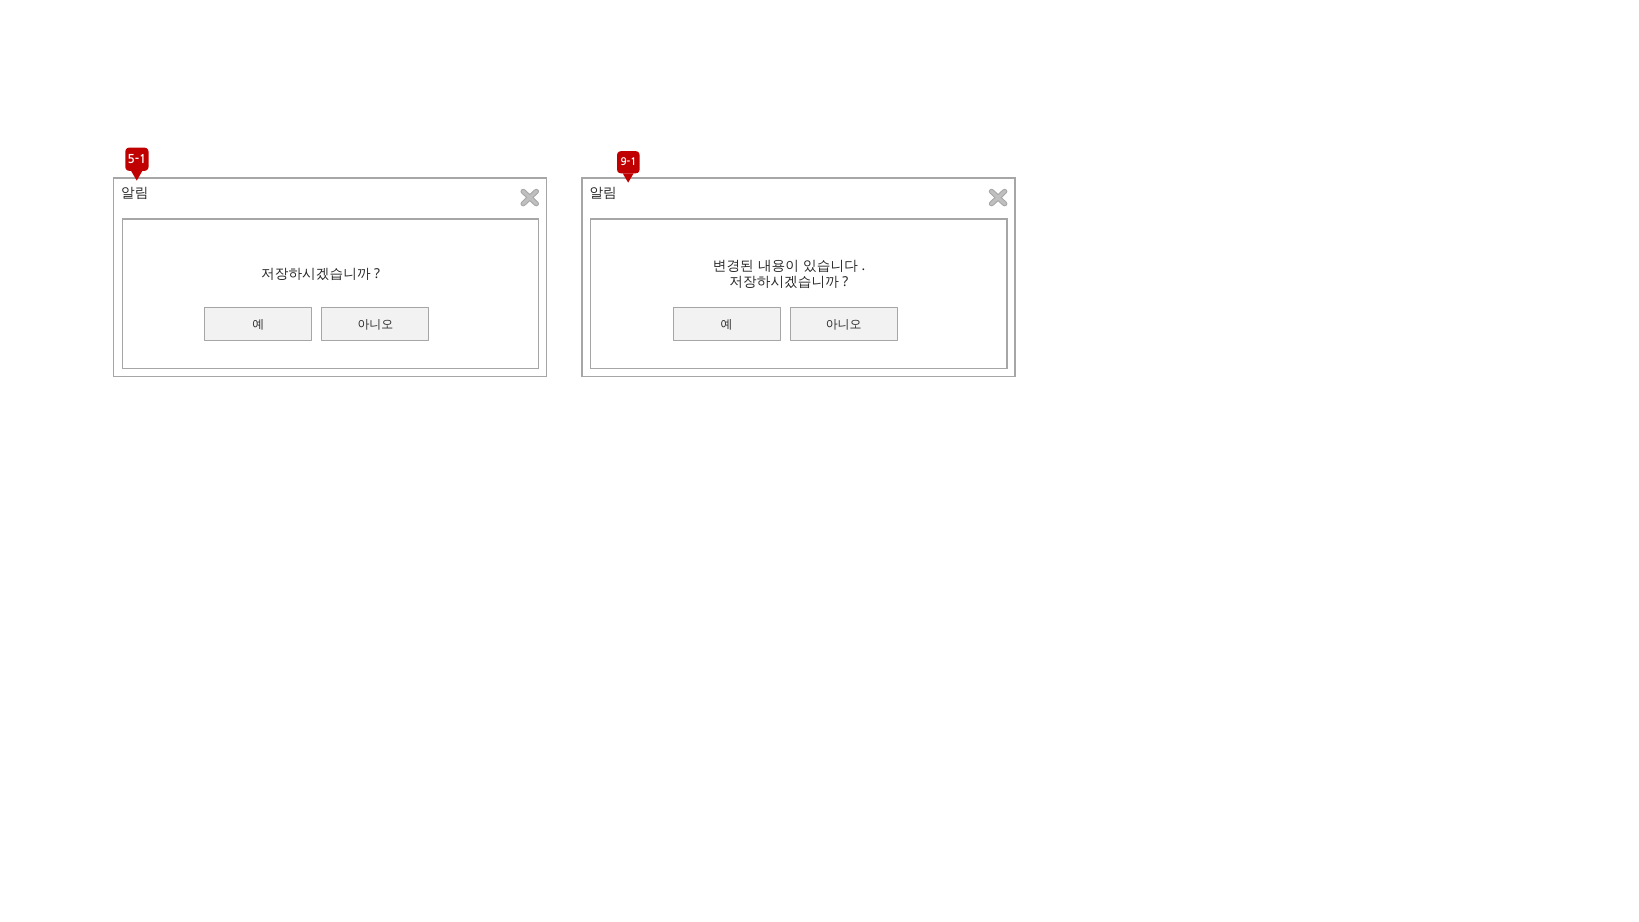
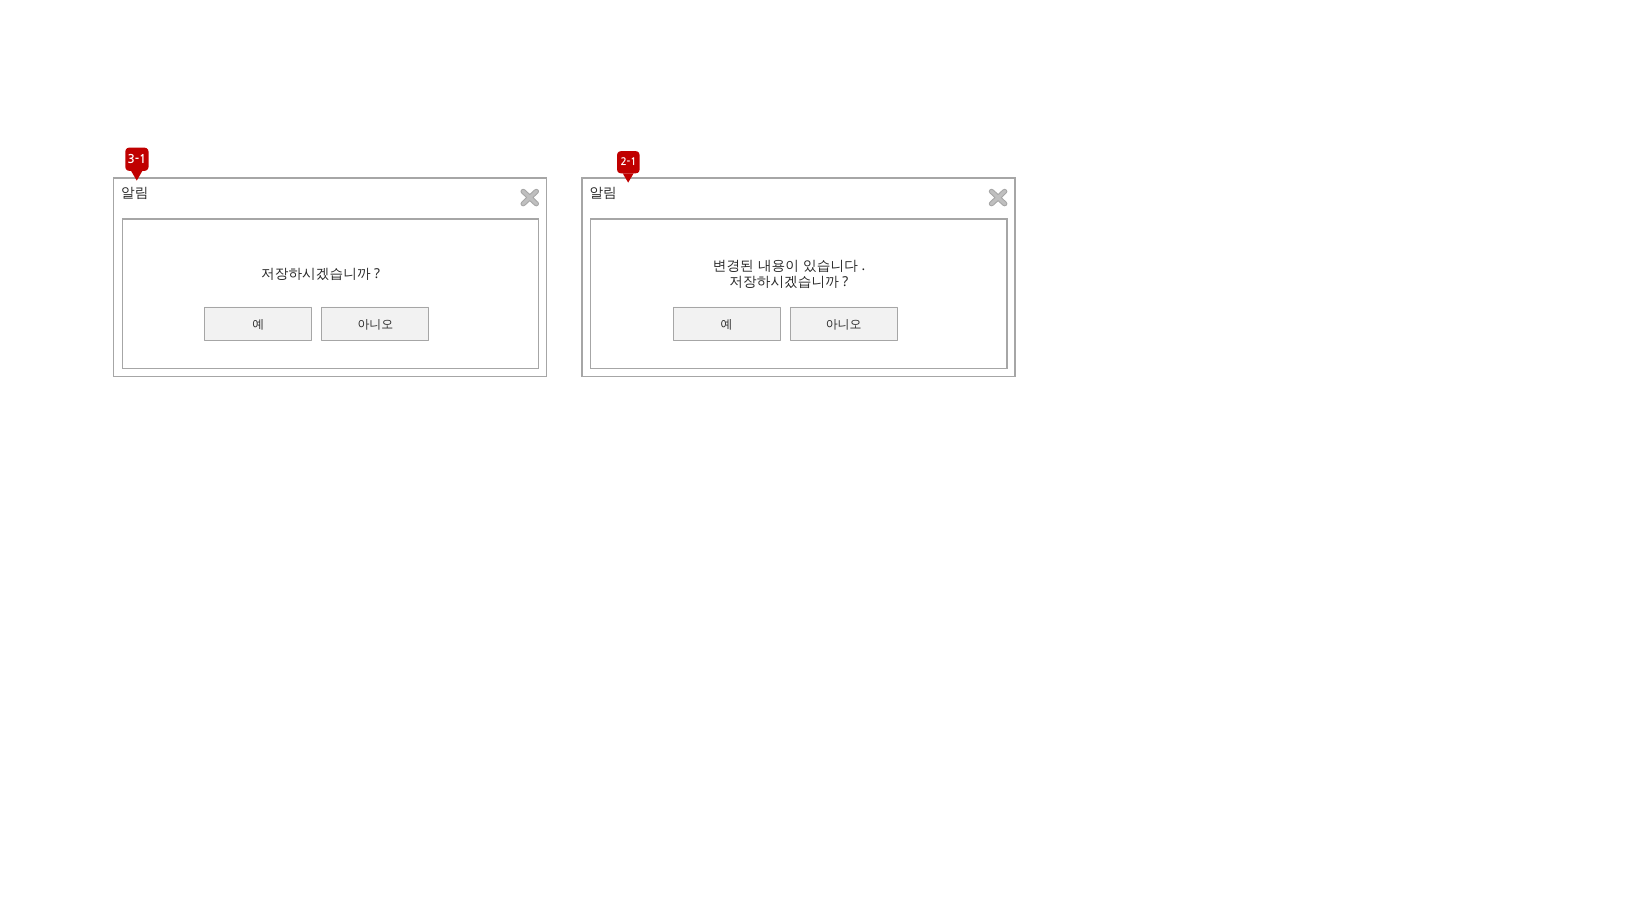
5-1: 5-1 -> 3-1
9-1: 9-1 -> 2-1
